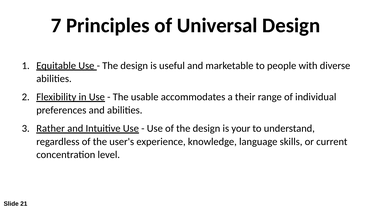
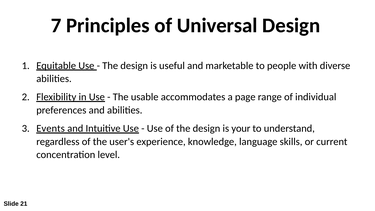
their: their -> page
Rather: Rather -> Events
